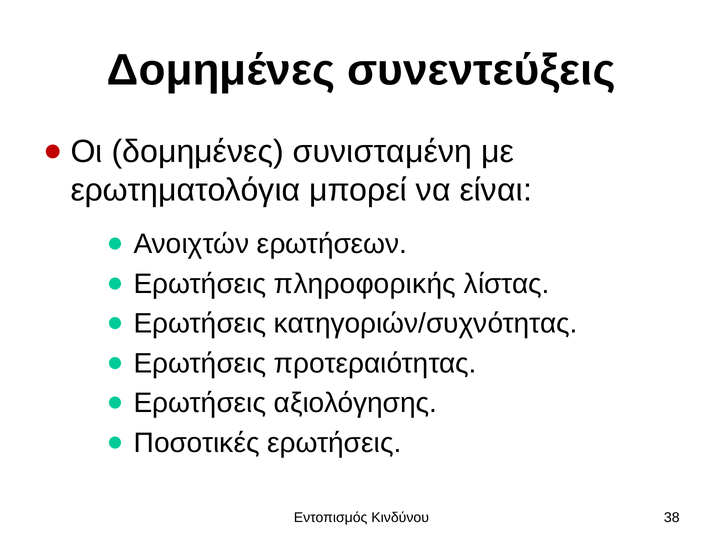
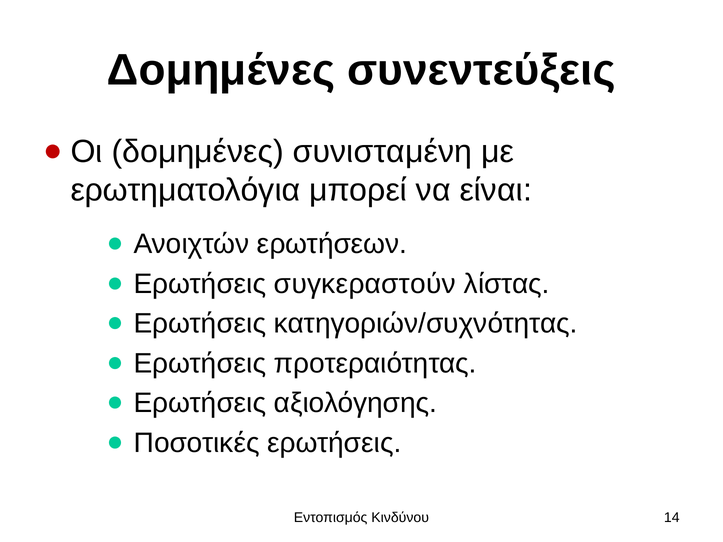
πληροφορικής: πληροφορικής -> συγκεραστούν
38: 38 -> 14
